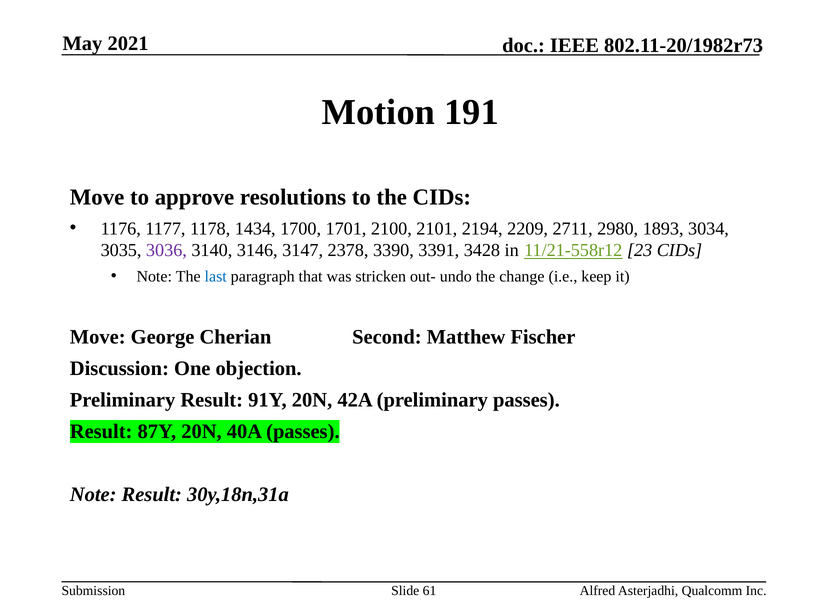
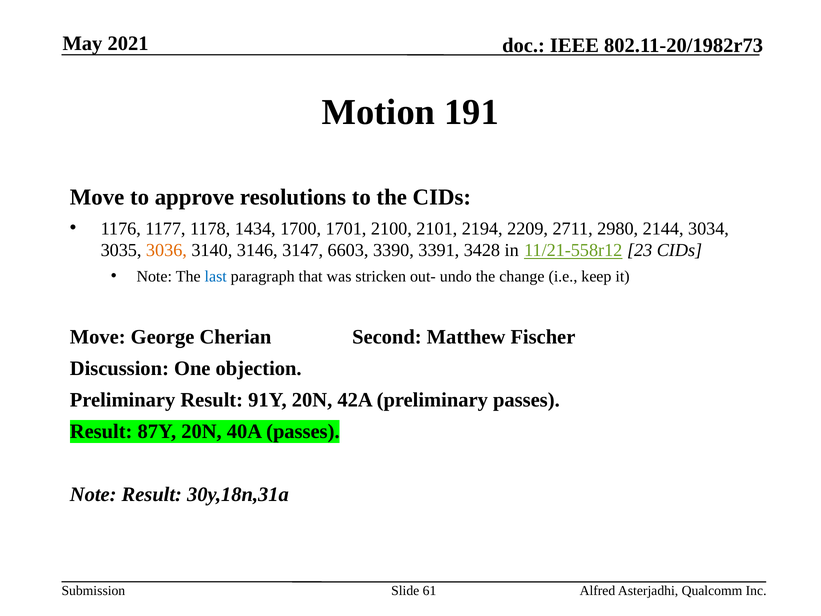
1893: 1893 -> 2144
3036 colour: purple -> orange
2378: 2378 -> 6603
